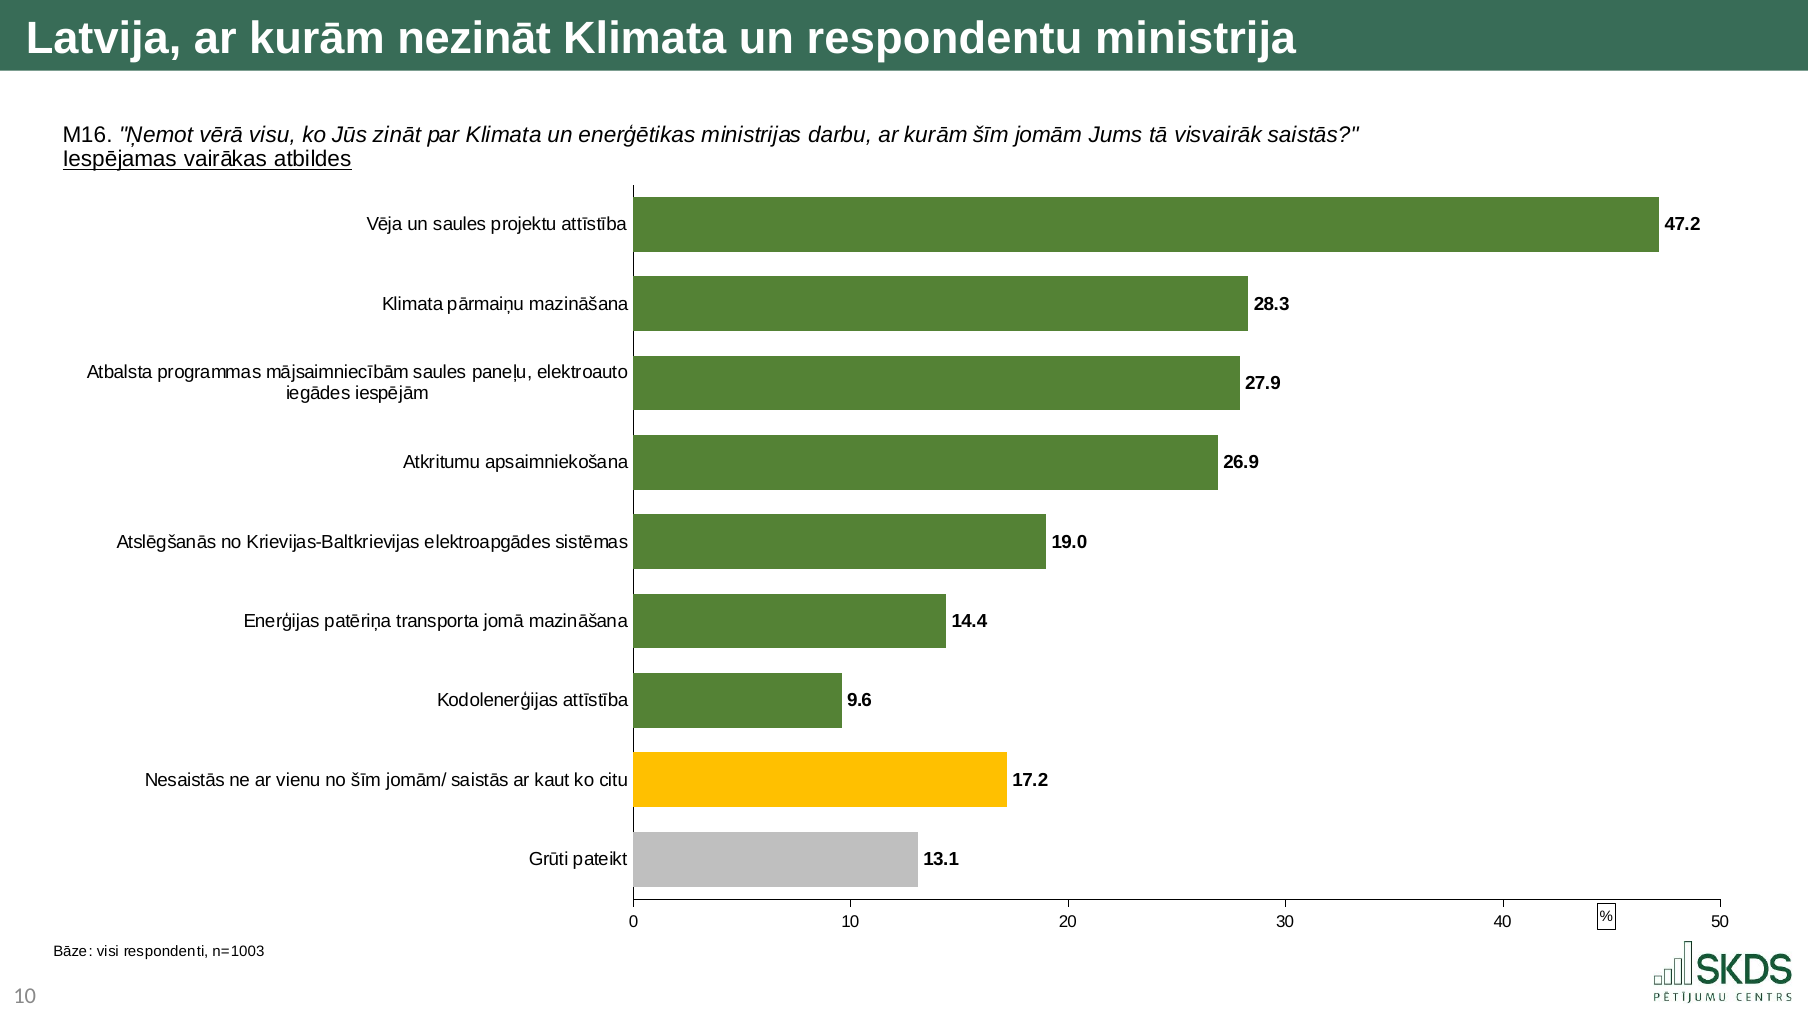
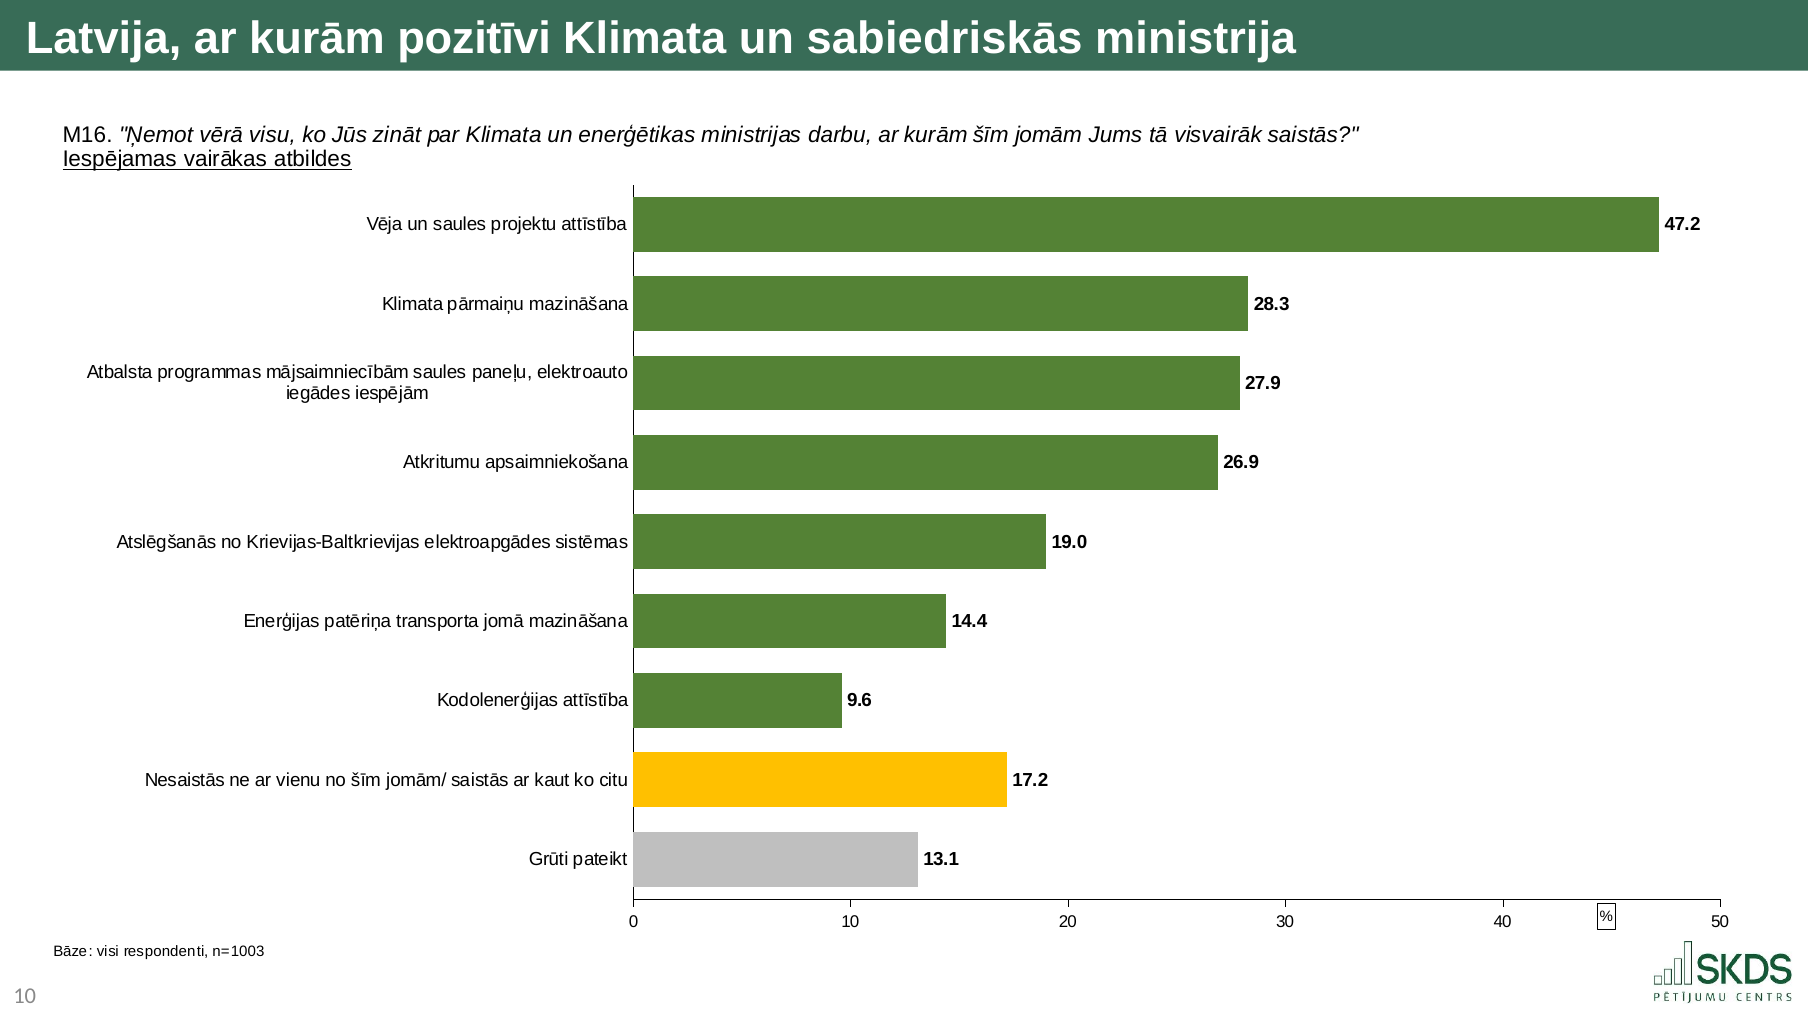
nezināt: nezināt -> pozitīvi
respondentu: respondentu -> sabiedriskās
